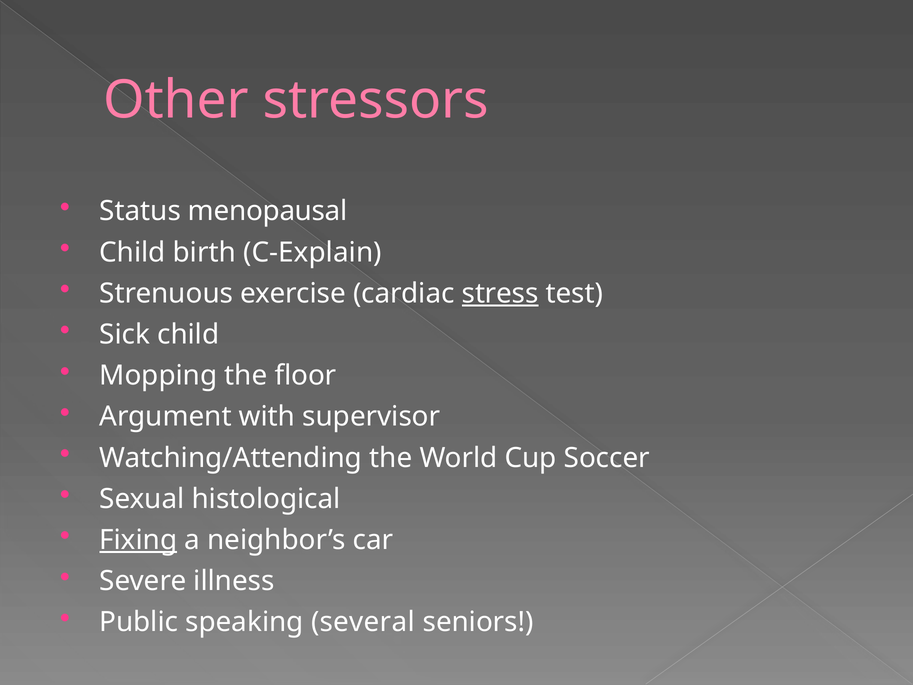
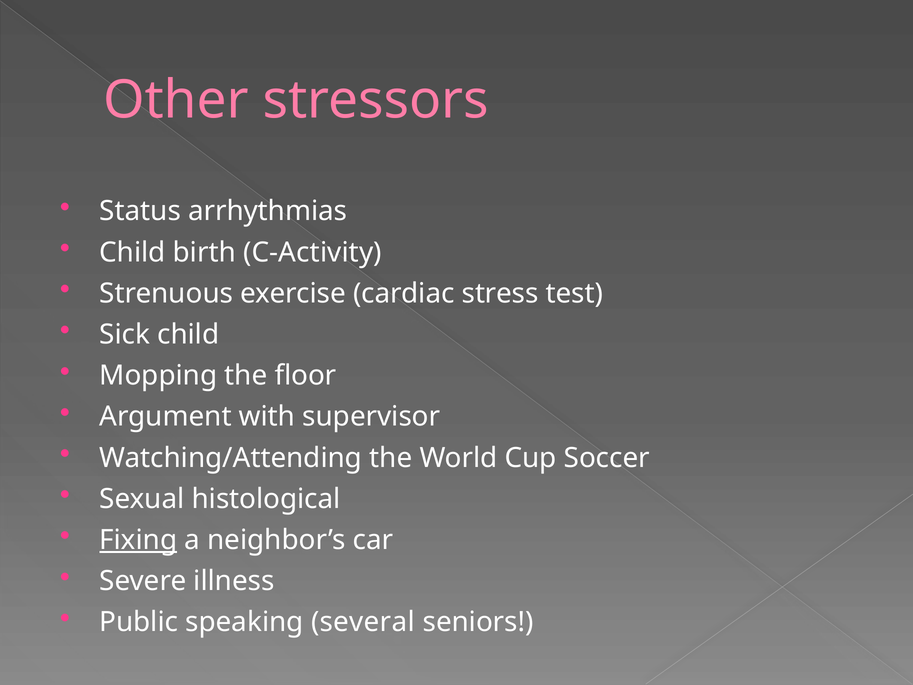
menopausal: menopausal -> arrhythmias
C-Explain: C-Explain -> C-Activity
stress underline: present -> none
